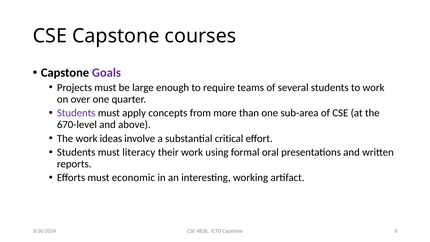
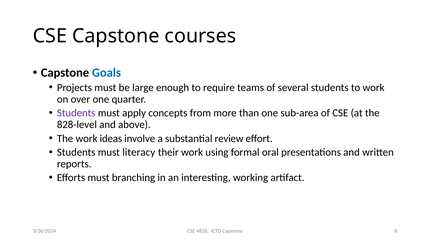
Goals colour: purple -> blue
670-level: 670-level -> 828-level
critical: critical -> review
economic: economic -> branching
